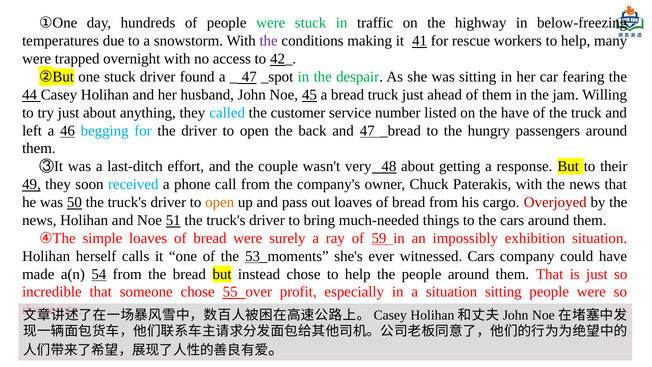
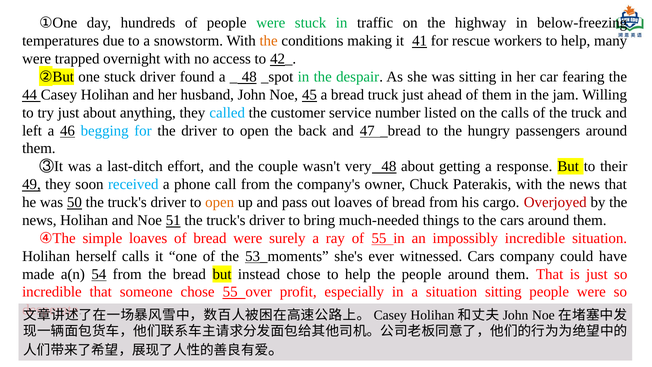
the at (269, 41) colour: purple -> orange
47 at (249, 77): 47 -> 48
the have: have -> calls
of 59: 59 -> 55
impossibly exhibition: exhibition -> incredible
